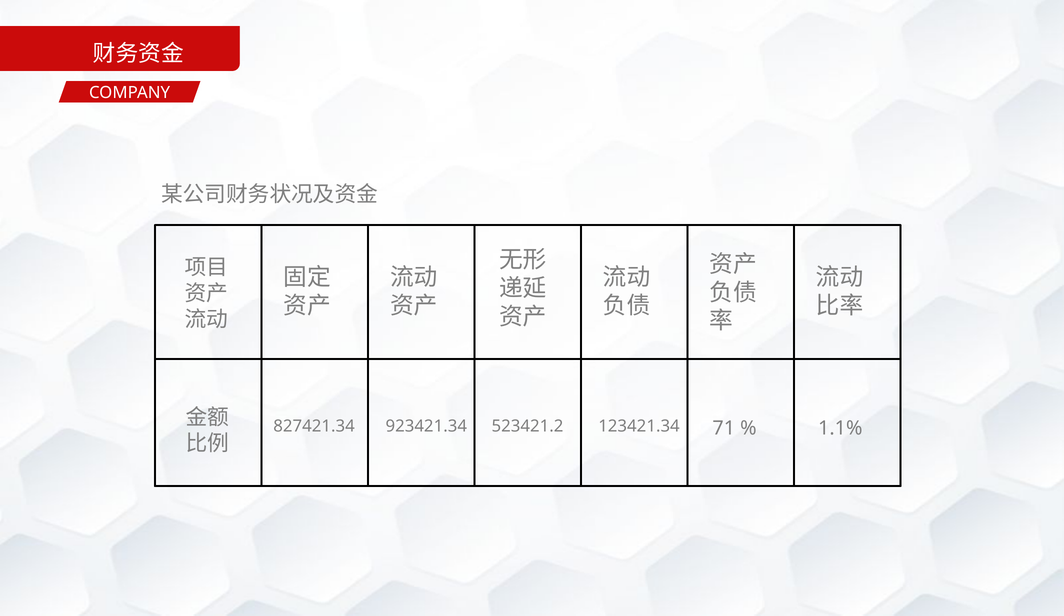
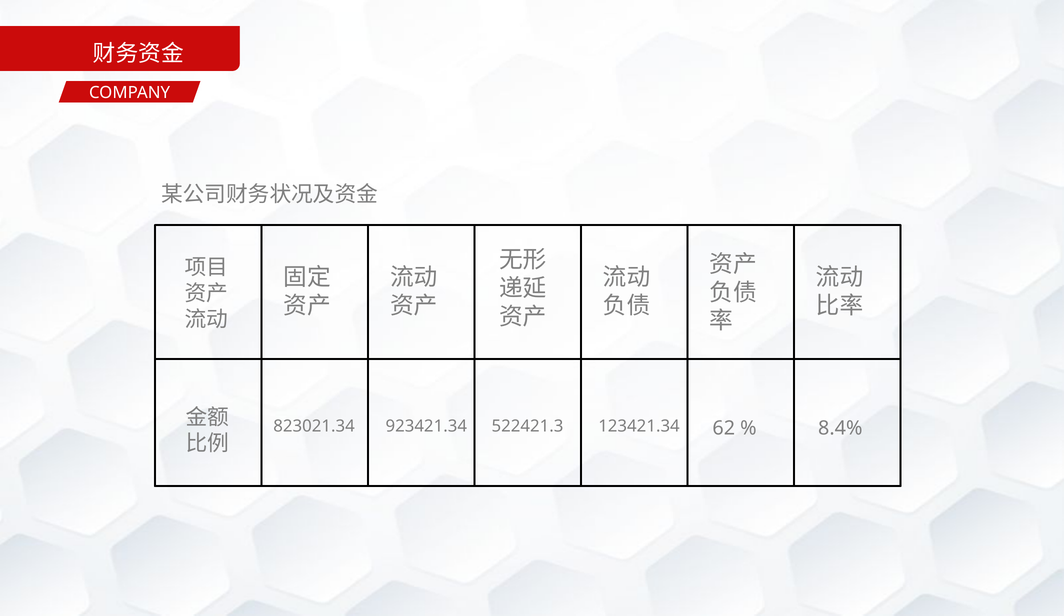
827421.34: 827421.34 -> 823021.34
523421.2: 523421.2 -> 522421.3
71: 71 -> 62
1.1%: 1.1% -> 8.4%
